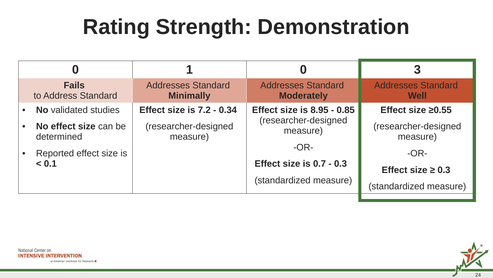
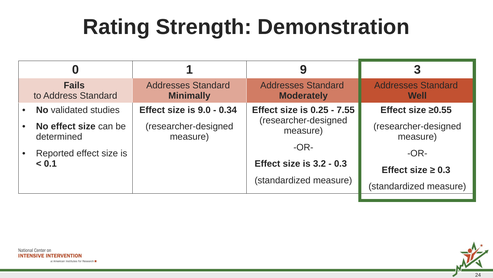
1 0: 0 -> 9
7.2: 7.2 -> 9.0
8.95: 8.95 -> 0.25
0.85: 0.85 -> 7.55
0.7: 0.7 -> 3.2
